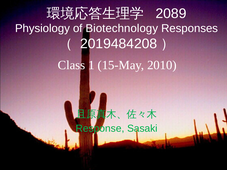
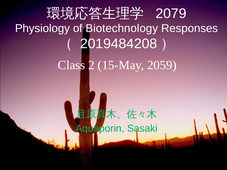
2089: 2089 -> 2079
1: 1 -> 2
2010: 2010 -> 2059
Response: Response -> Aquaporin
